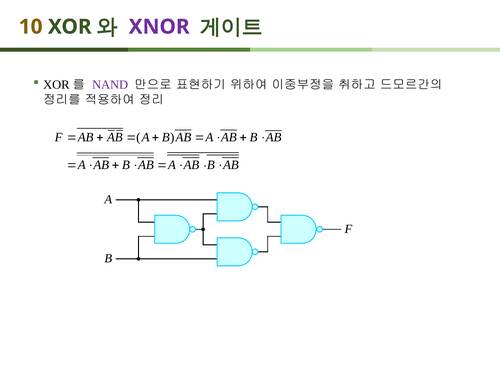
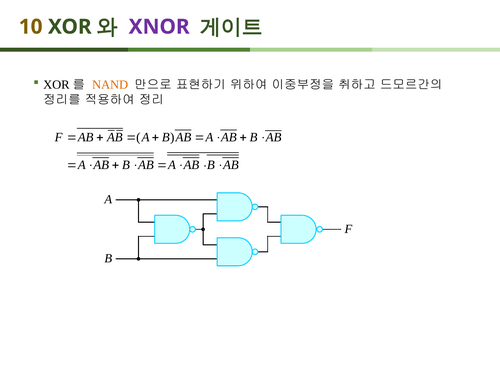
NAND colour: purple -> orange
